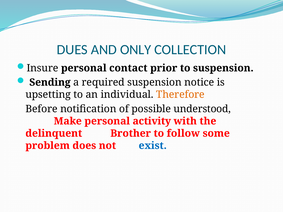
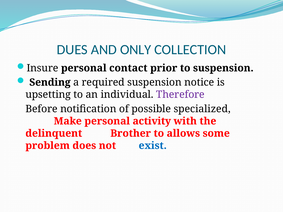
Therefore colour: orange -> purple
understood: understood -> specialized
follow: follow -> allows
